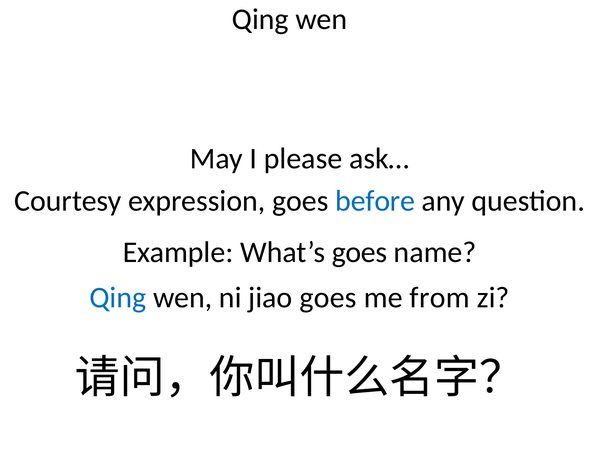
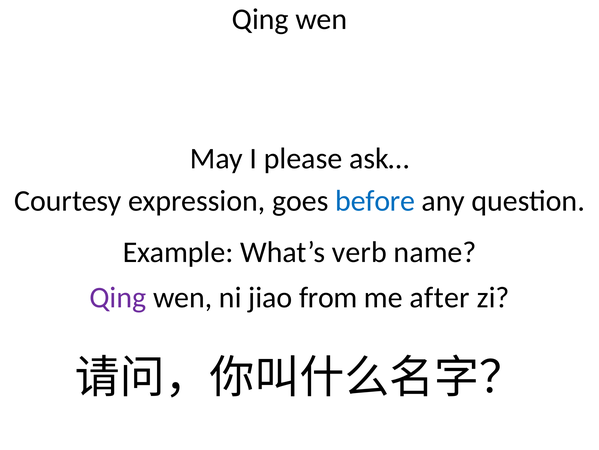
What’s goes: goes -> verb
Qing at (118, 297) colour: blue -> purple
jiao goes: goes -> from
from: from -> after
